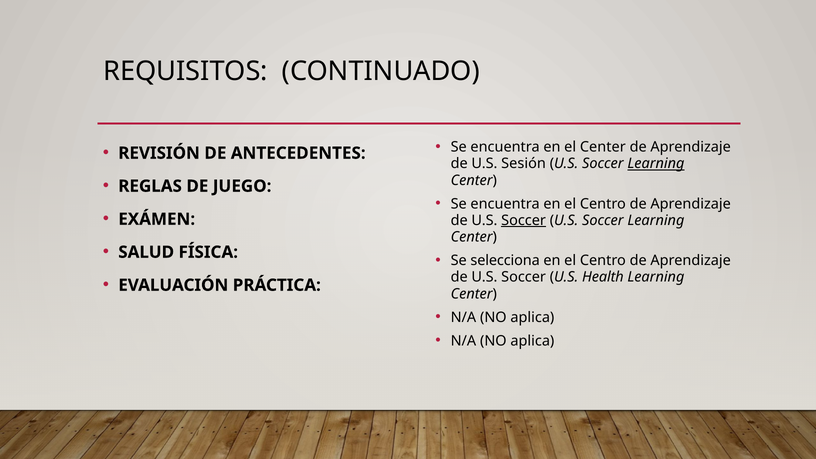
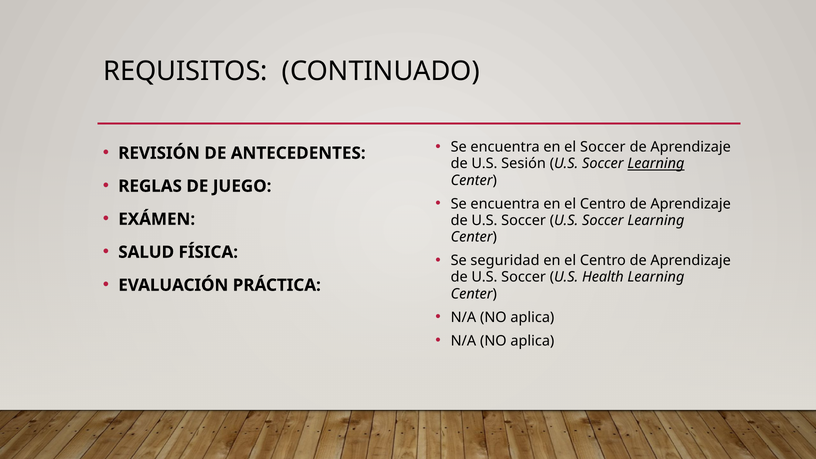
el Center: Center -> Soccer
Soccer at (524, 220) underline: present -> none
selecciona: selecciona -> seguridad
